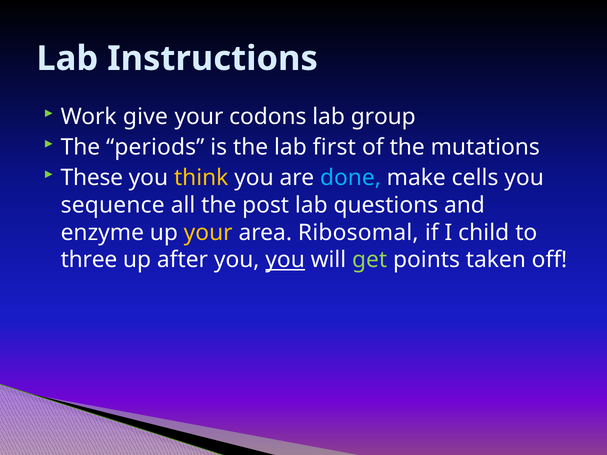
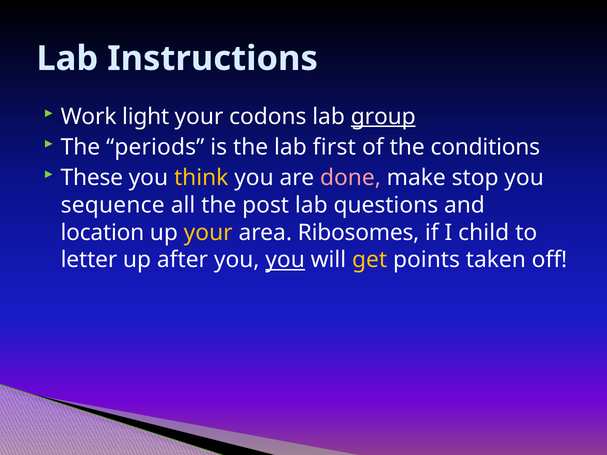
give: give -> light
group underline: none -> present
mutations: mutations -> conditions
done colour: light blue -> pink
cells: cells -> stop
enzyme: enzyme -> location
Ribosomal: Ribosomal -> Ribosomes
three: three -> letter
get colour: light green -> yellow
